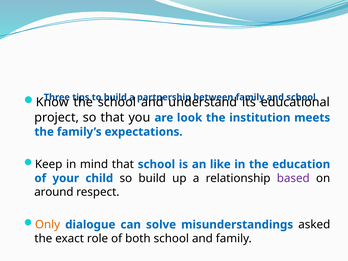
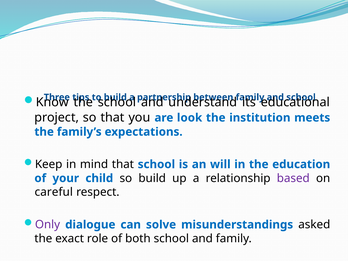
like: like -> will
around: around -> careful
Only colour: orange -> purple
